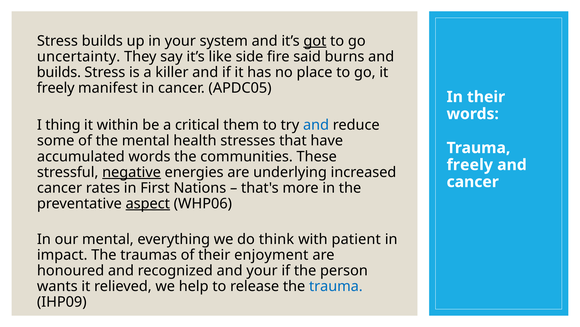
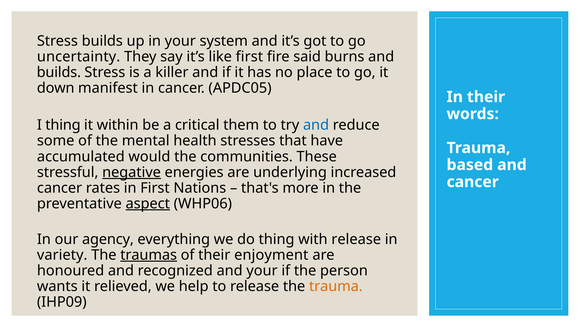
got underline: present -> none
like side: side -> first
freely at (56, 88): freely -> down
accumulated words: words -> would
freely at (470, 165): freely -> based
our mental: mental -> agency
do think: think -> thing
with patient: patient -> release
impact: impact -> variety
traumas underline: none -> present
trauma at (336, 286) colour: blue -> orange
